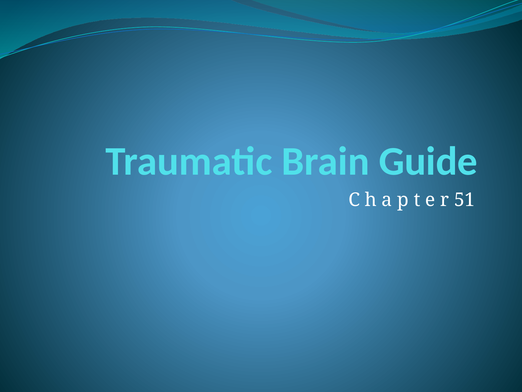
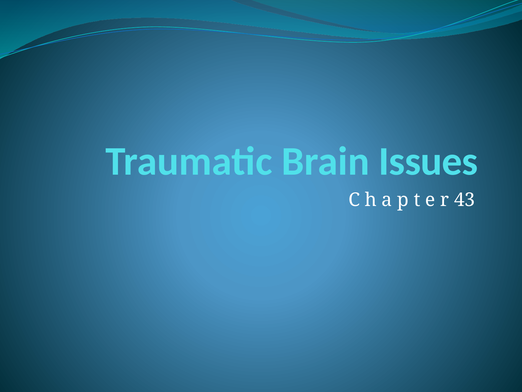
Guide: Guide -> Issues
51: 51 -> 43
